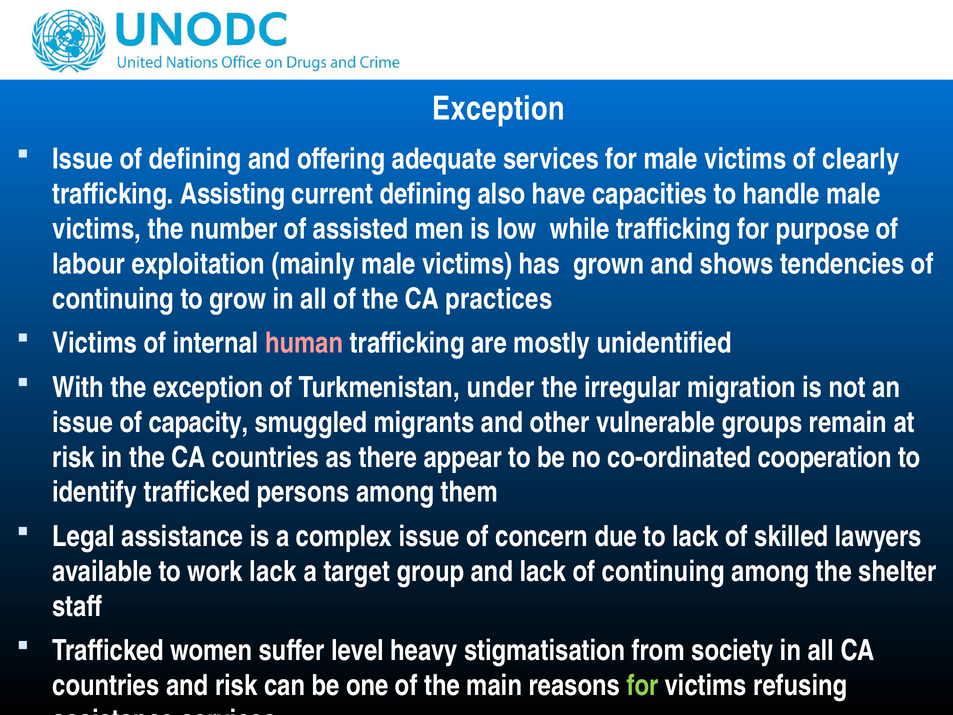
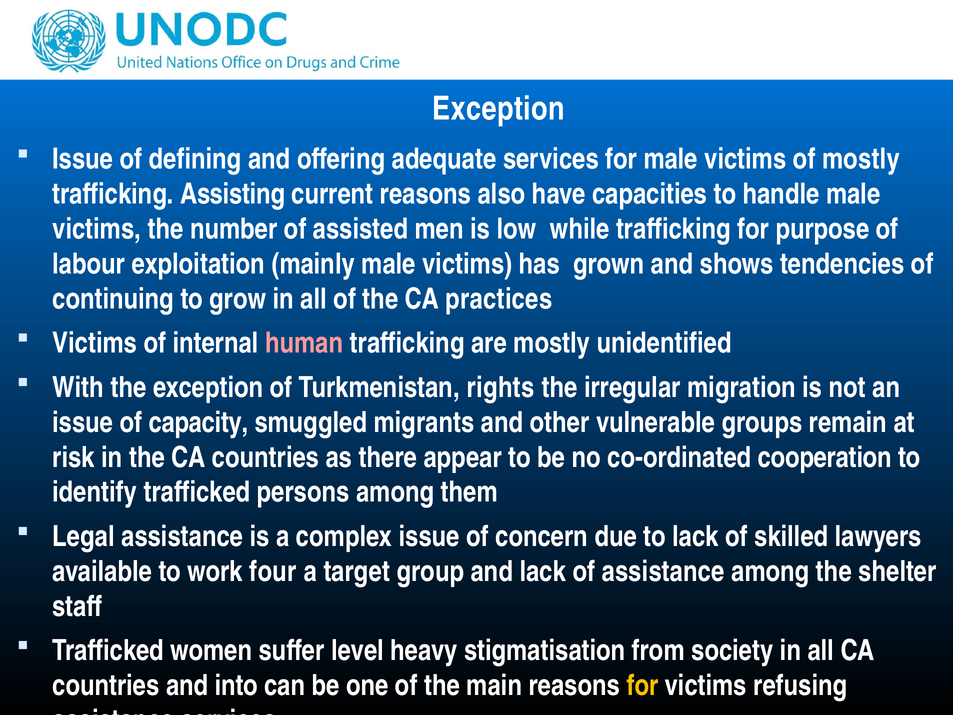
of clearly: clearly -> mostly
current defining: defining -> reasons
under: under -> rights
work lack: lack -> four
lack of continuing: continuing -> assistance
and risk: risk -> into
for at (642, 685) colour: light green -> yellow
